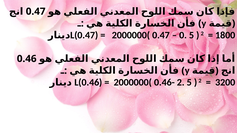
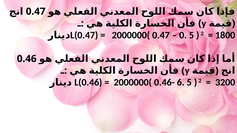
0.46- 2: 2 -> 6
